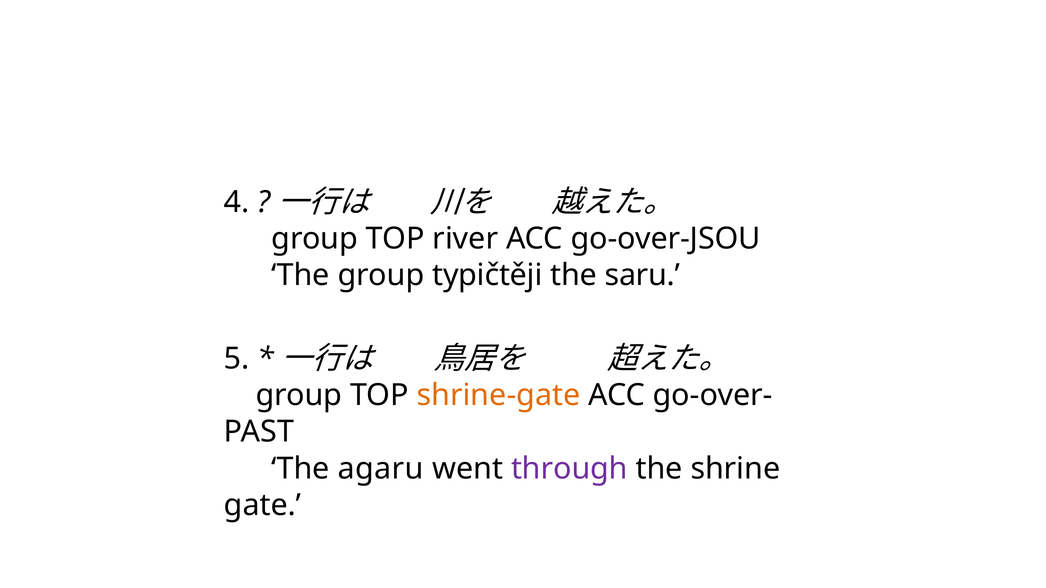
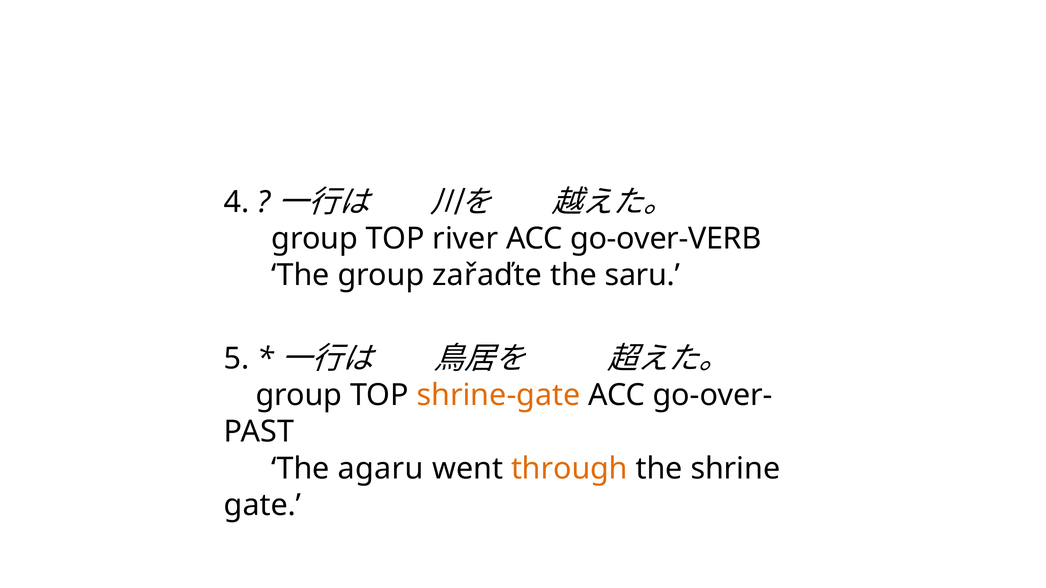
go-over-JSOU: go-over-JSOU -> go-over-VERB
typičtěji: typičtěji -> zařaďte
through colour: purple -> orange
